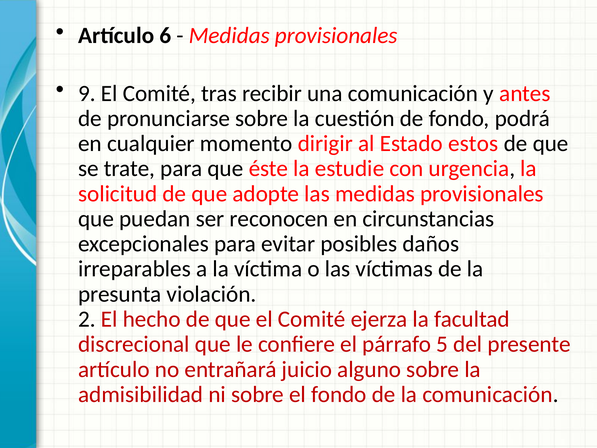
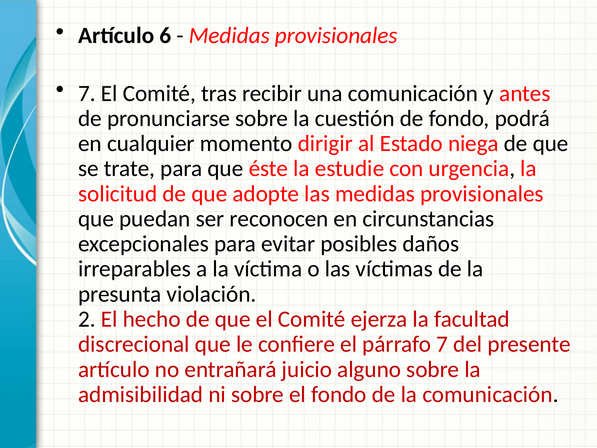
9 at (87, 93): 9 -> 7
estos: estos -> niega
párrafo 5: 5 -> 7
